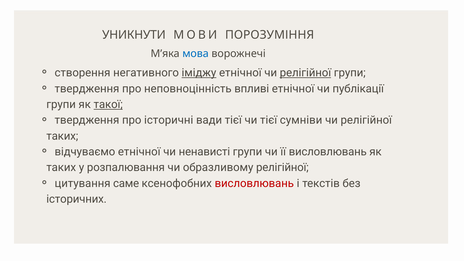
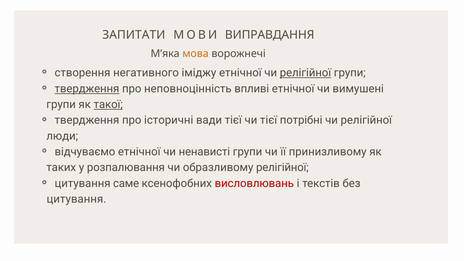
УНИКНУТИ: УНИКНУТИ -> ЗАПИТАТИ
ПОРОЗУМІННЯ: ПОРОЗУМІННЯ -> ВИПРАВДАННЯ
мова colour: blue -> orange
іміджу underline: present -> none
твердження at (87, 89) underline: none -> present
публікації: публікації -> вимушені
сумніви: сумніви -> потрібні
таких at (62, 136): таких -> люди
її висловлювань: висловлювань -> принизливому
історичних at (77, 199): історичних -> цитування
